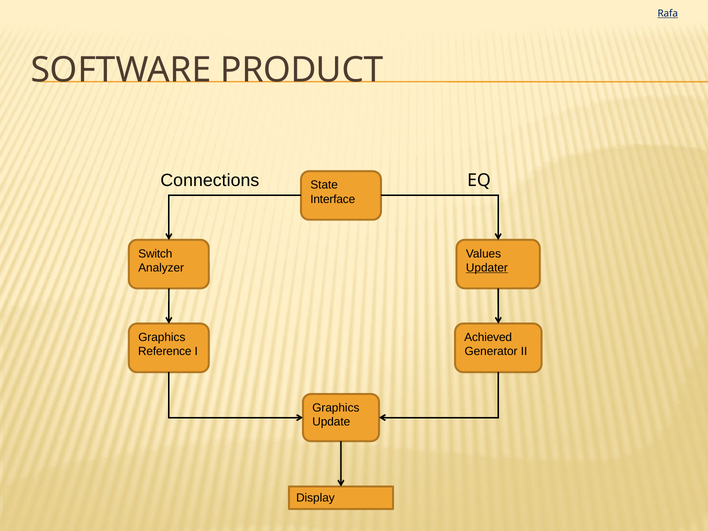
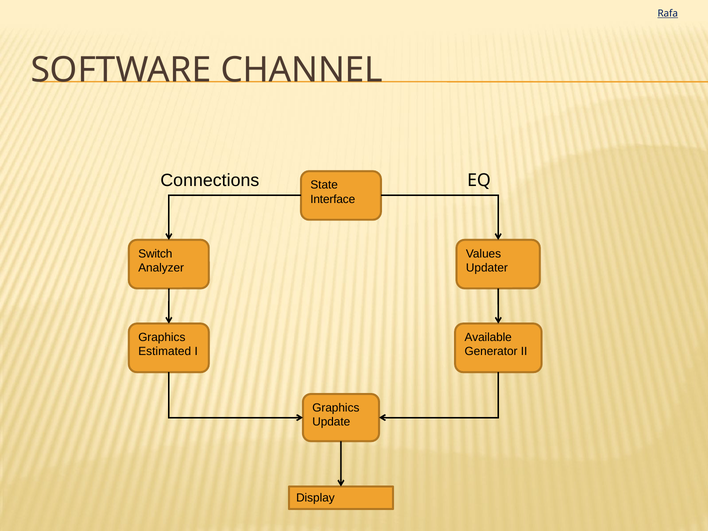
PRODUCT: PRODUCT -> CHANNEL
Updater underline: present -> none
Achieved: Achieved -> Available
Reference: Reference -> Estimated
